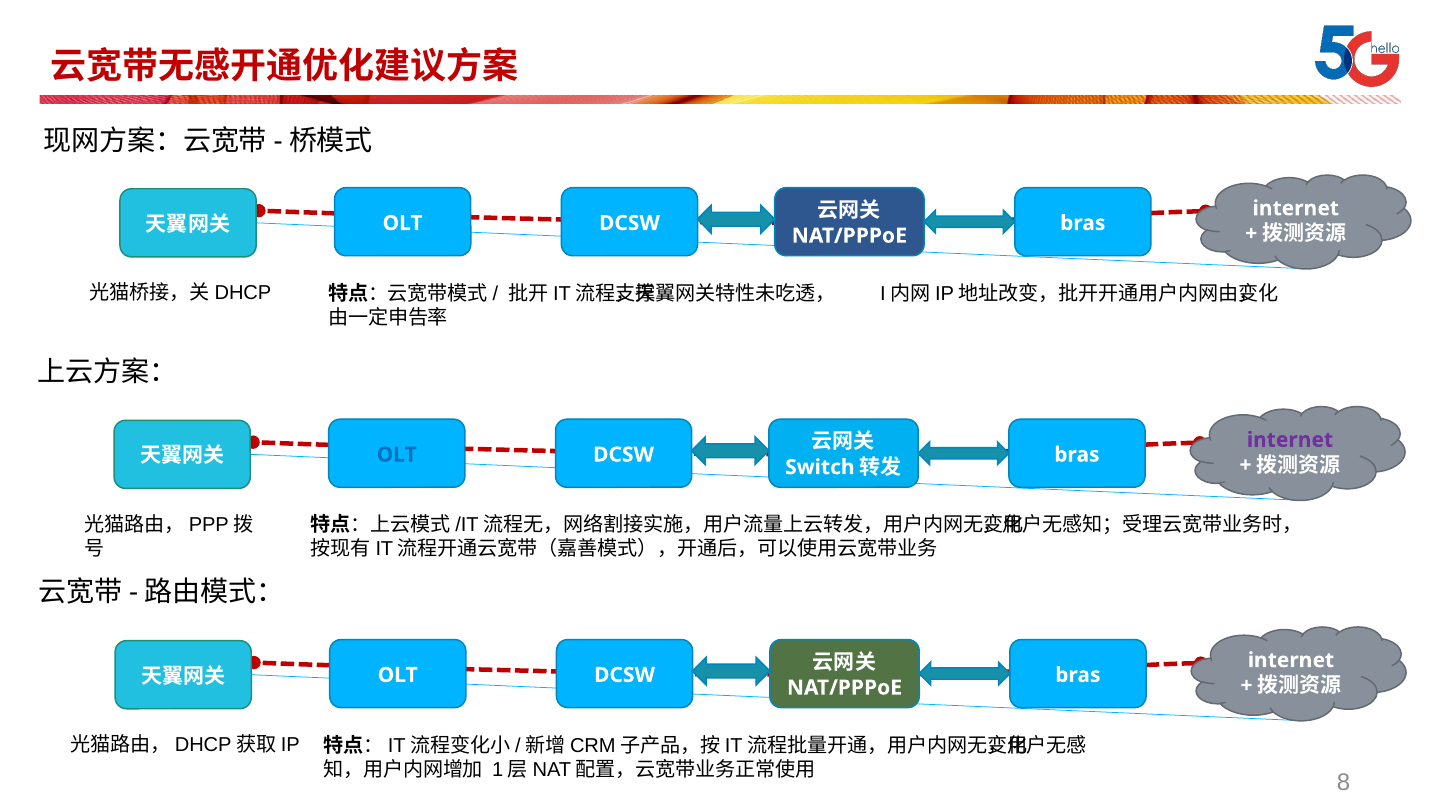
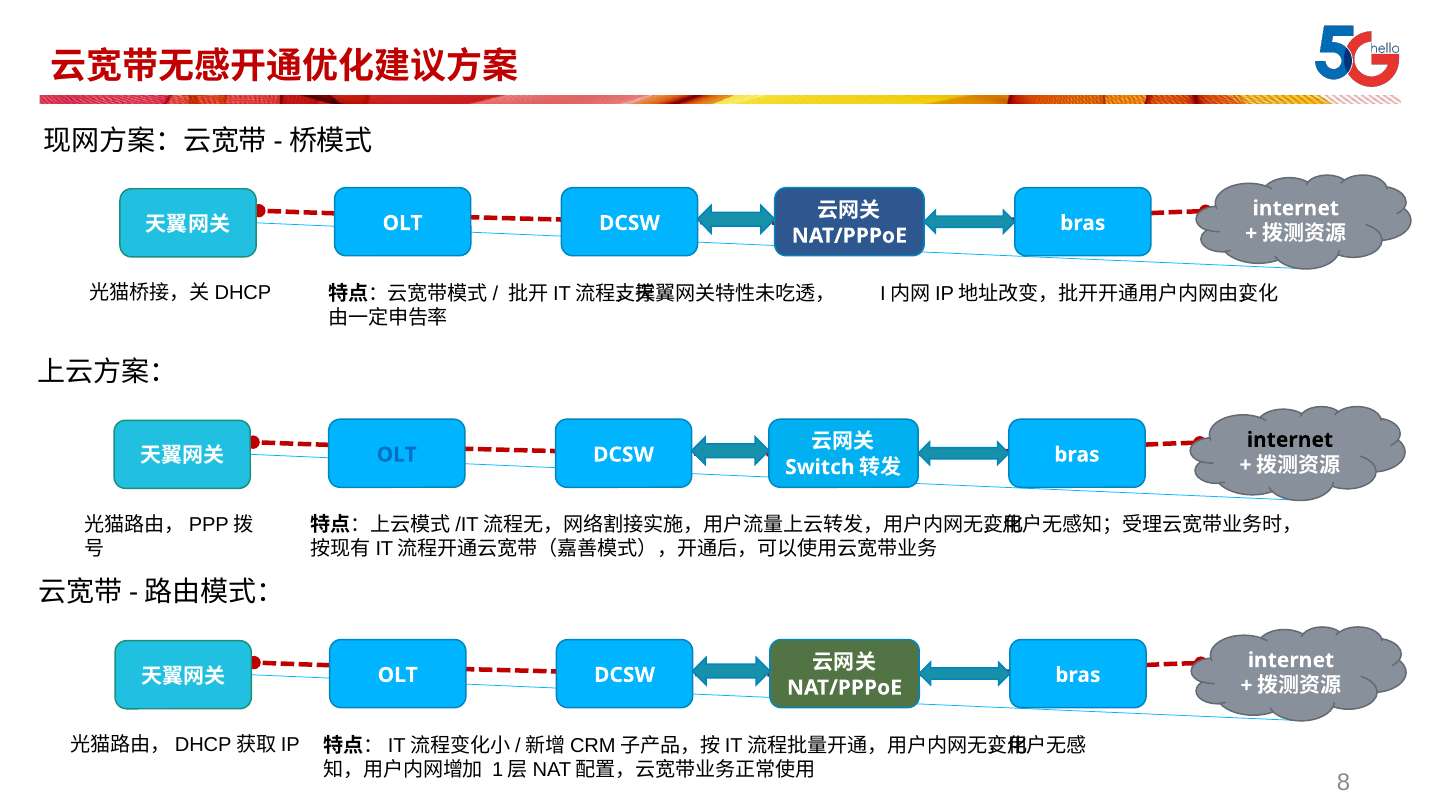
internet at (1290, 440) colour: purple -> black
